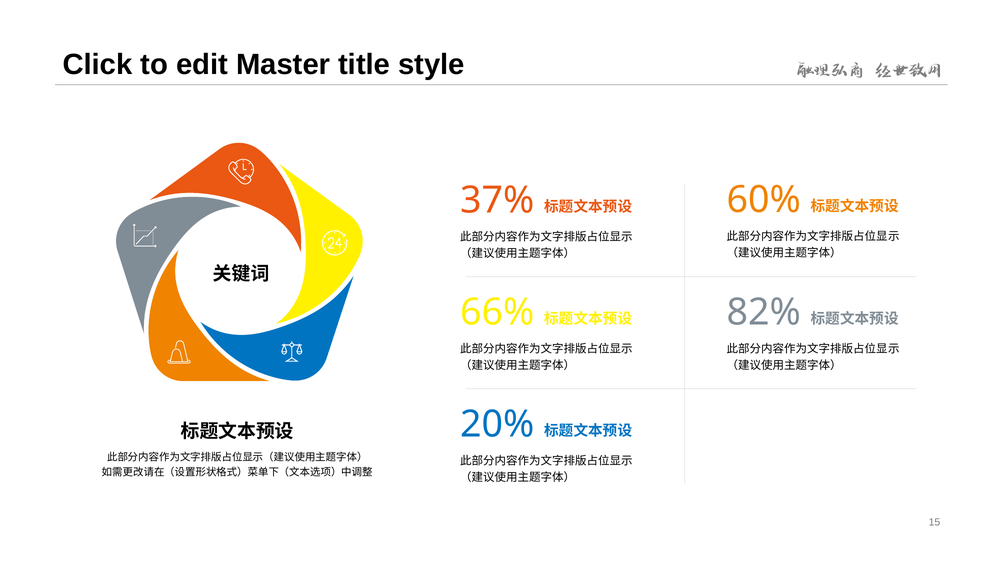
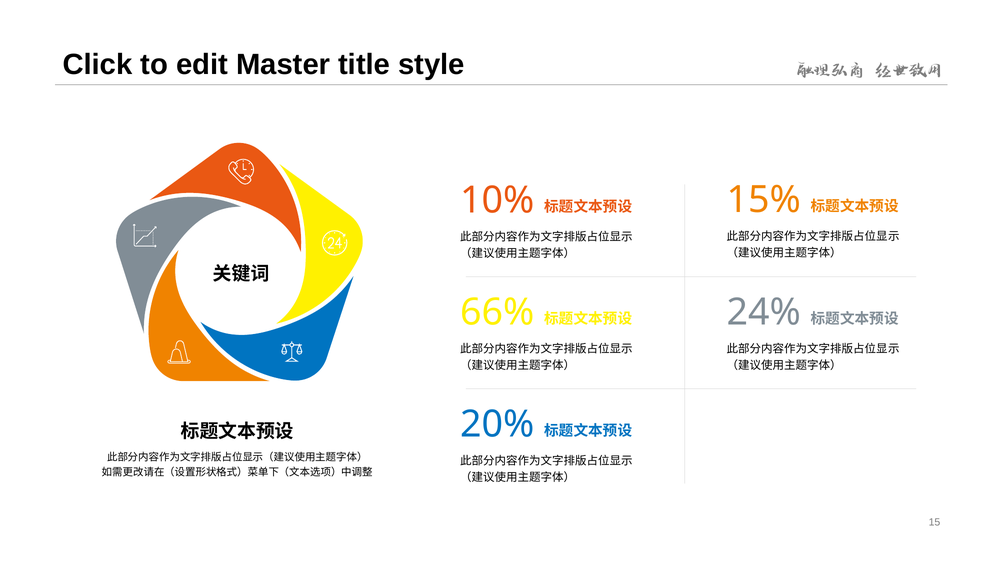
60%: 60% -> 15%
37%: 37% -> 10%
82%: 82% -> 24%
